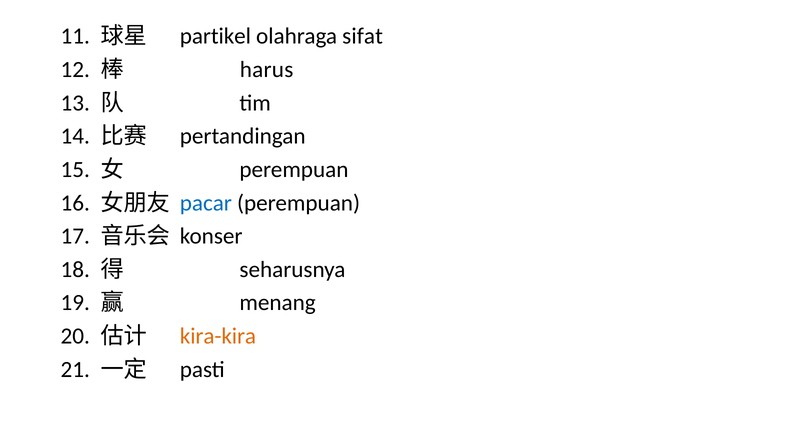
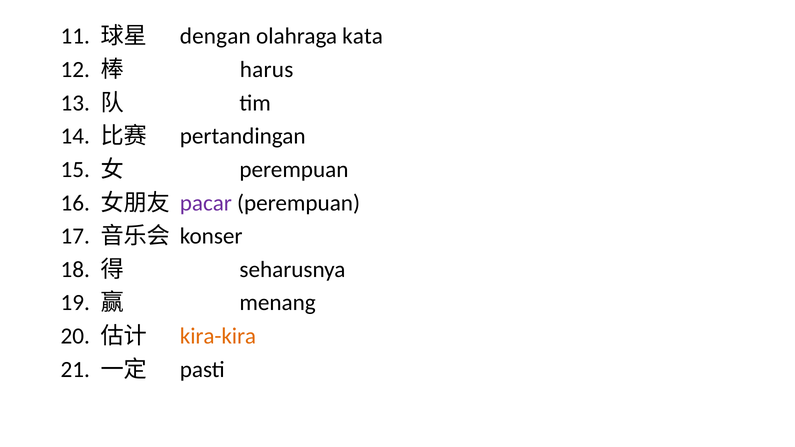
partikel: partikel -> dengan
sifat: sifat -> kata
pacar colour: blue -> purple
